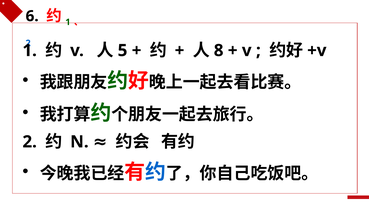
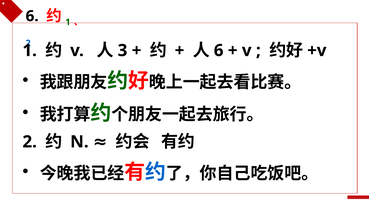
5: 5 -> 3
8 at (219, 50): 8 -> 6
